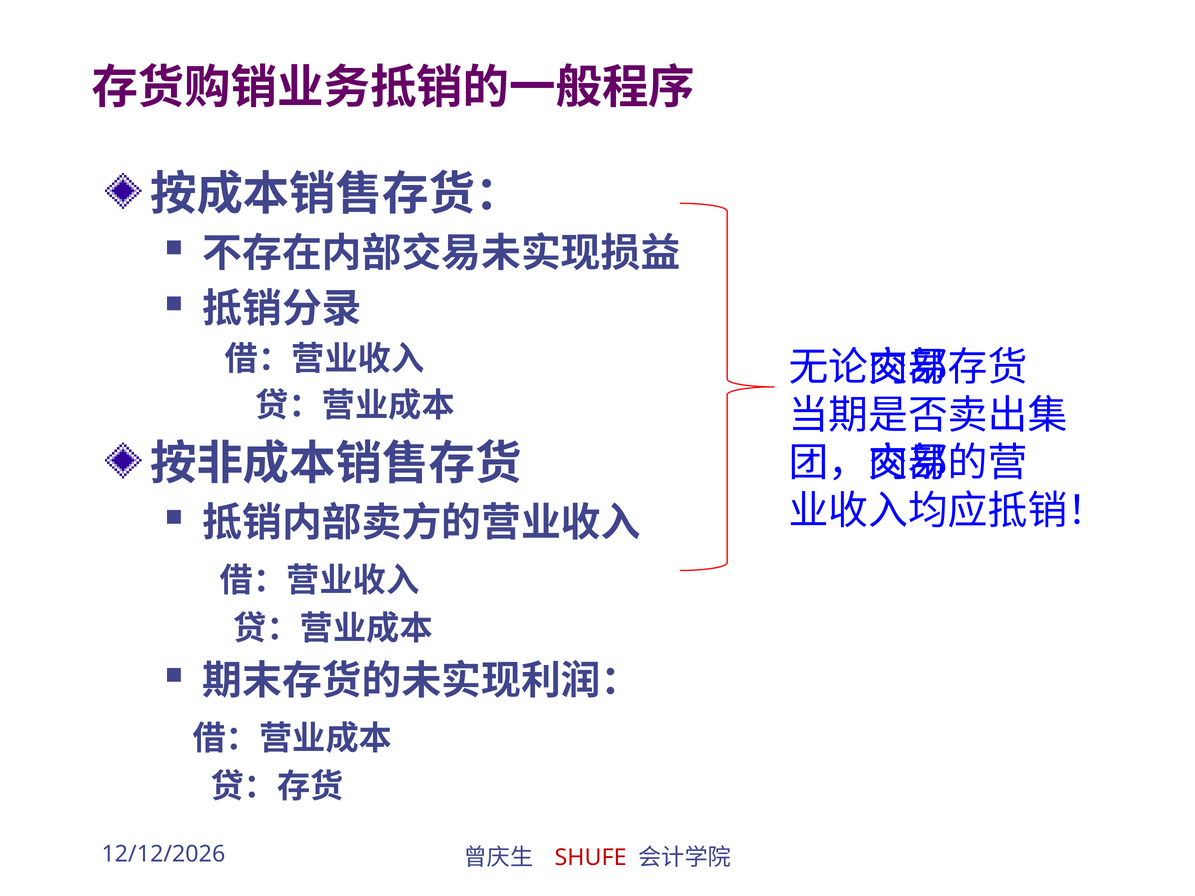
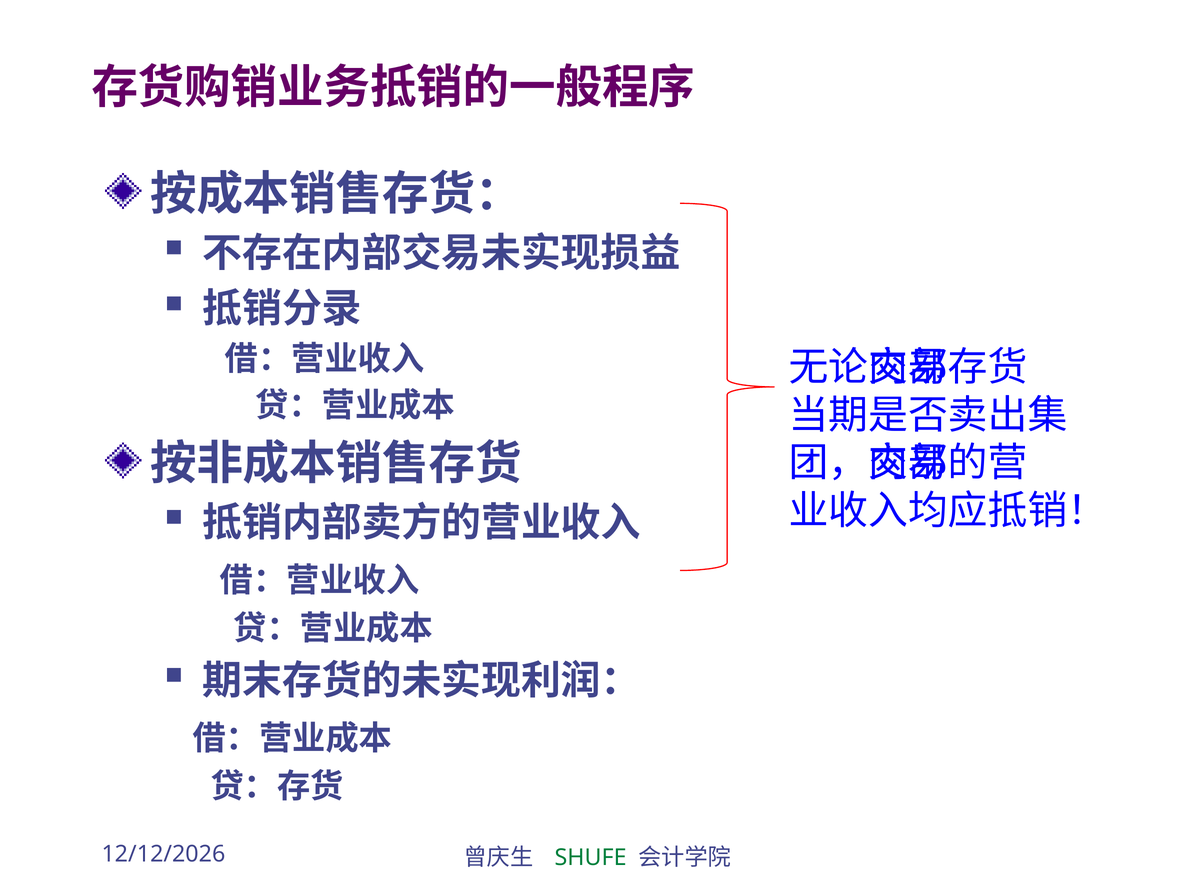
SHUFE colour: red -> green
